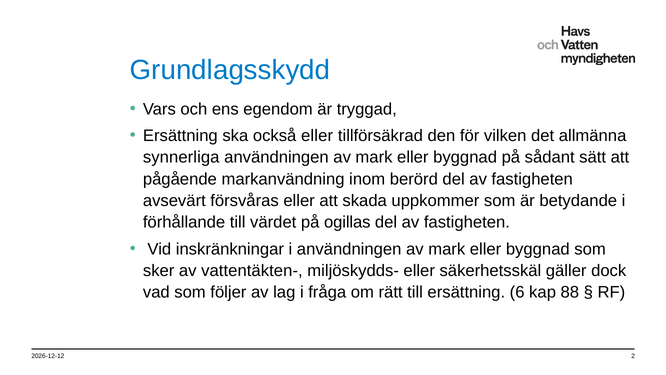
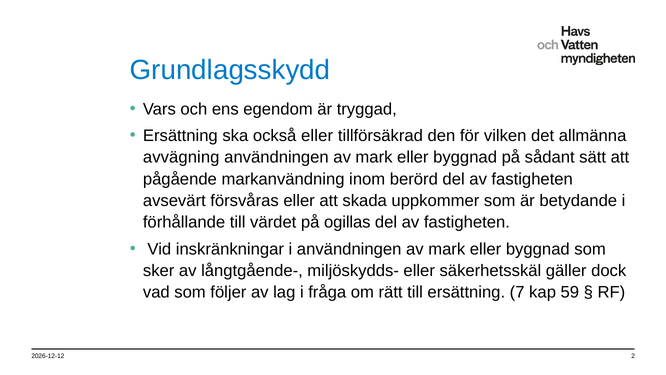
synnerliga: synnerliga -> avvägning
vattentäkten-: vattentäkten- -> långtgående-
6: 6 -> 7
88: 88 -> 59
